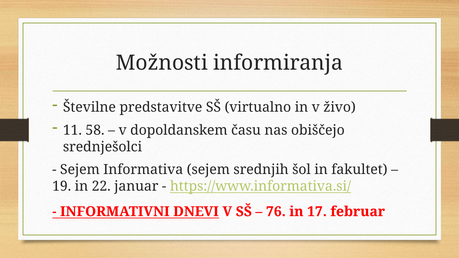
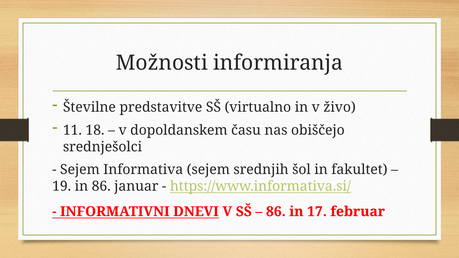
58: 58 -> 18
in 22: 22 -> 86
76 at (276, 212): 76 -> 86
